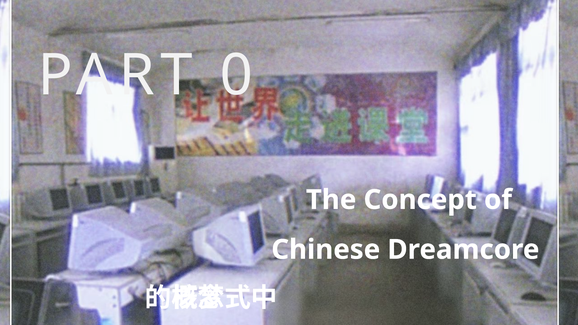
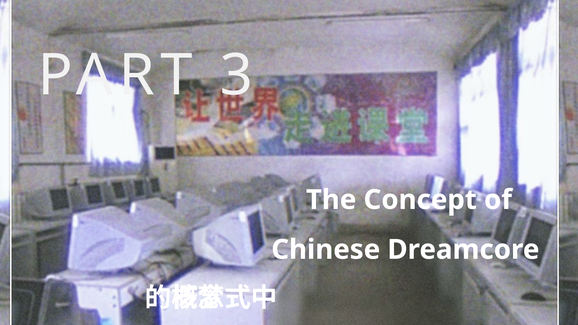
0: 0 -> 3
